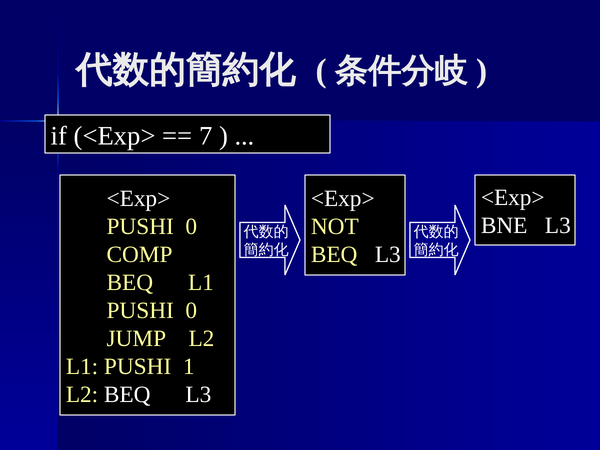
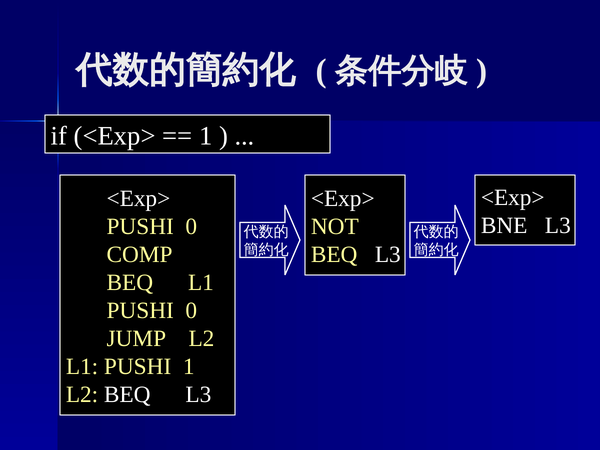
7 at (206, 136): 7 -> 1
